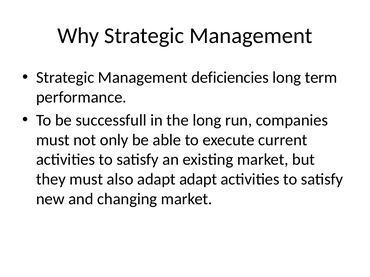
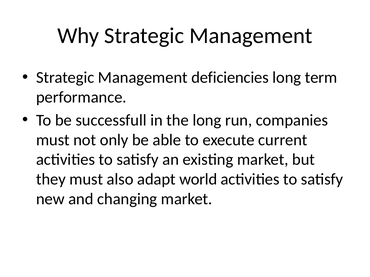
adapt adapt: adapt -> world
